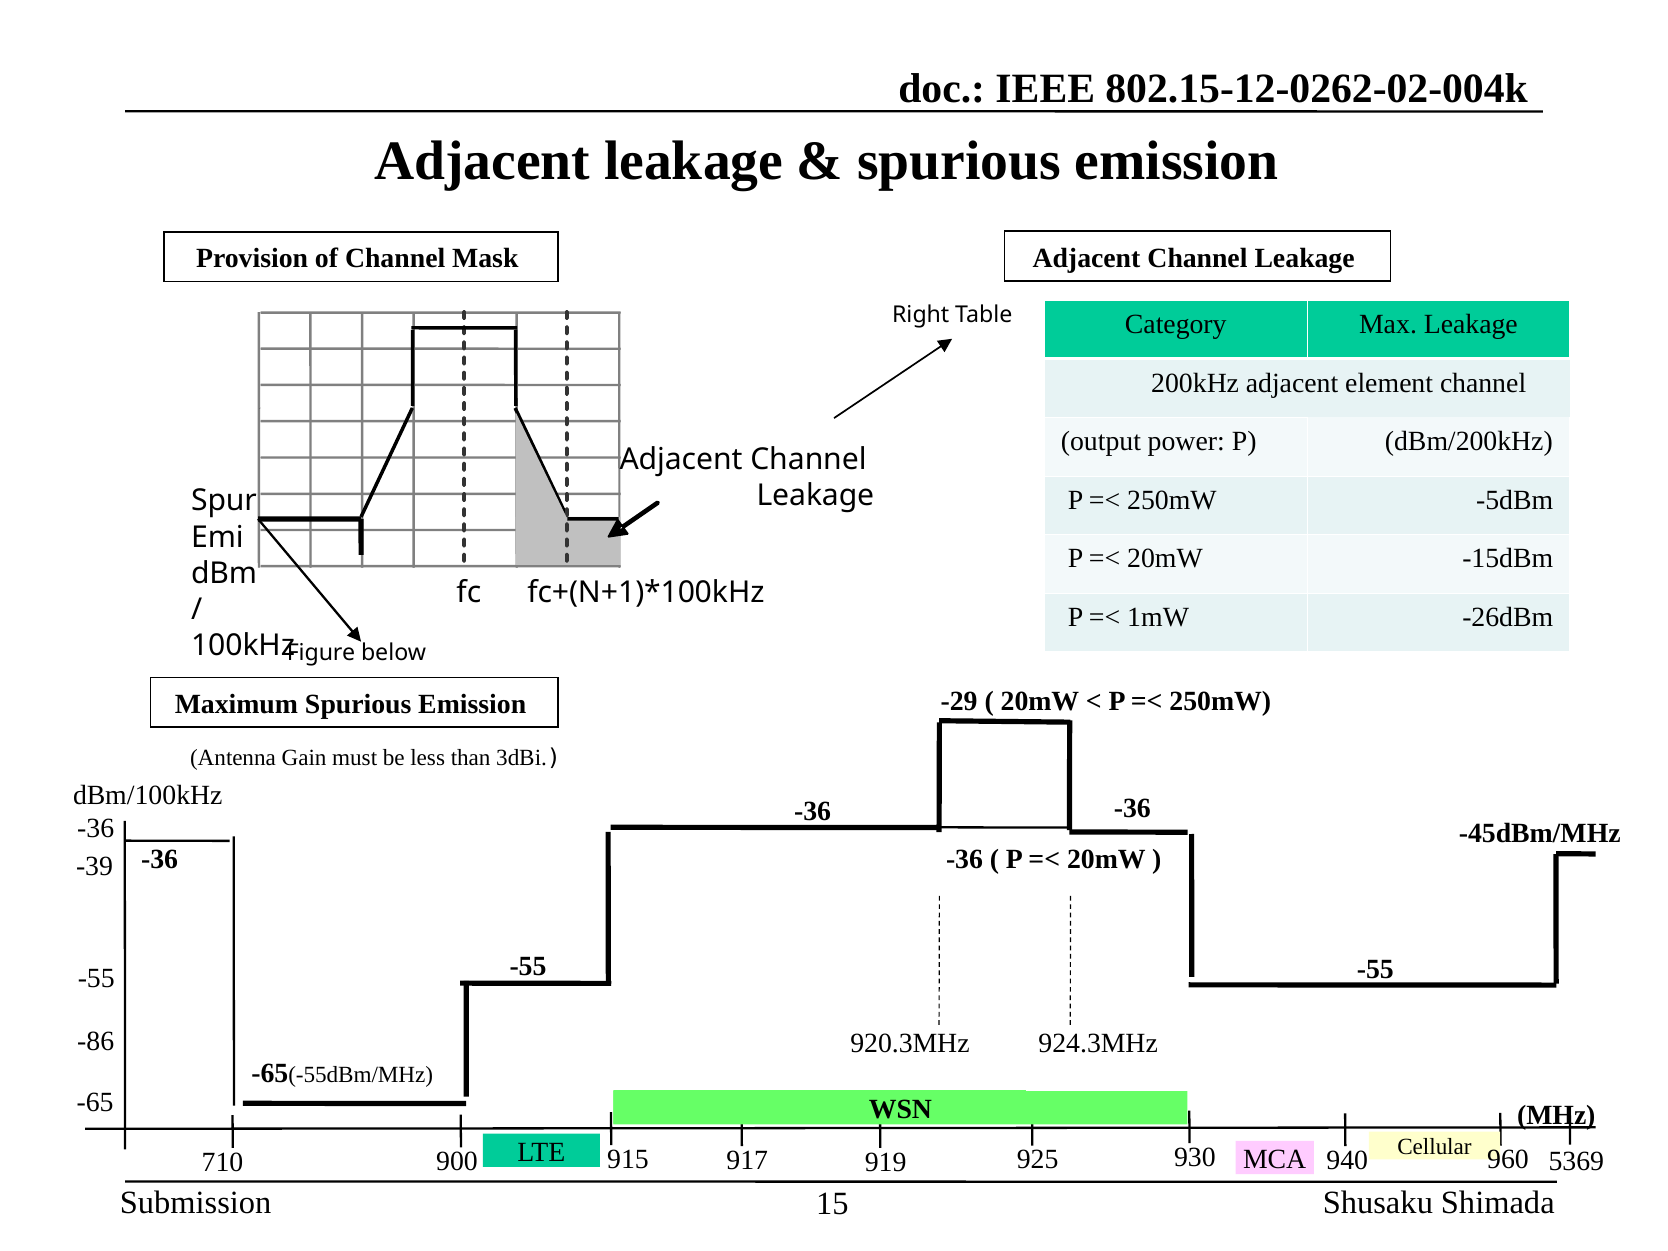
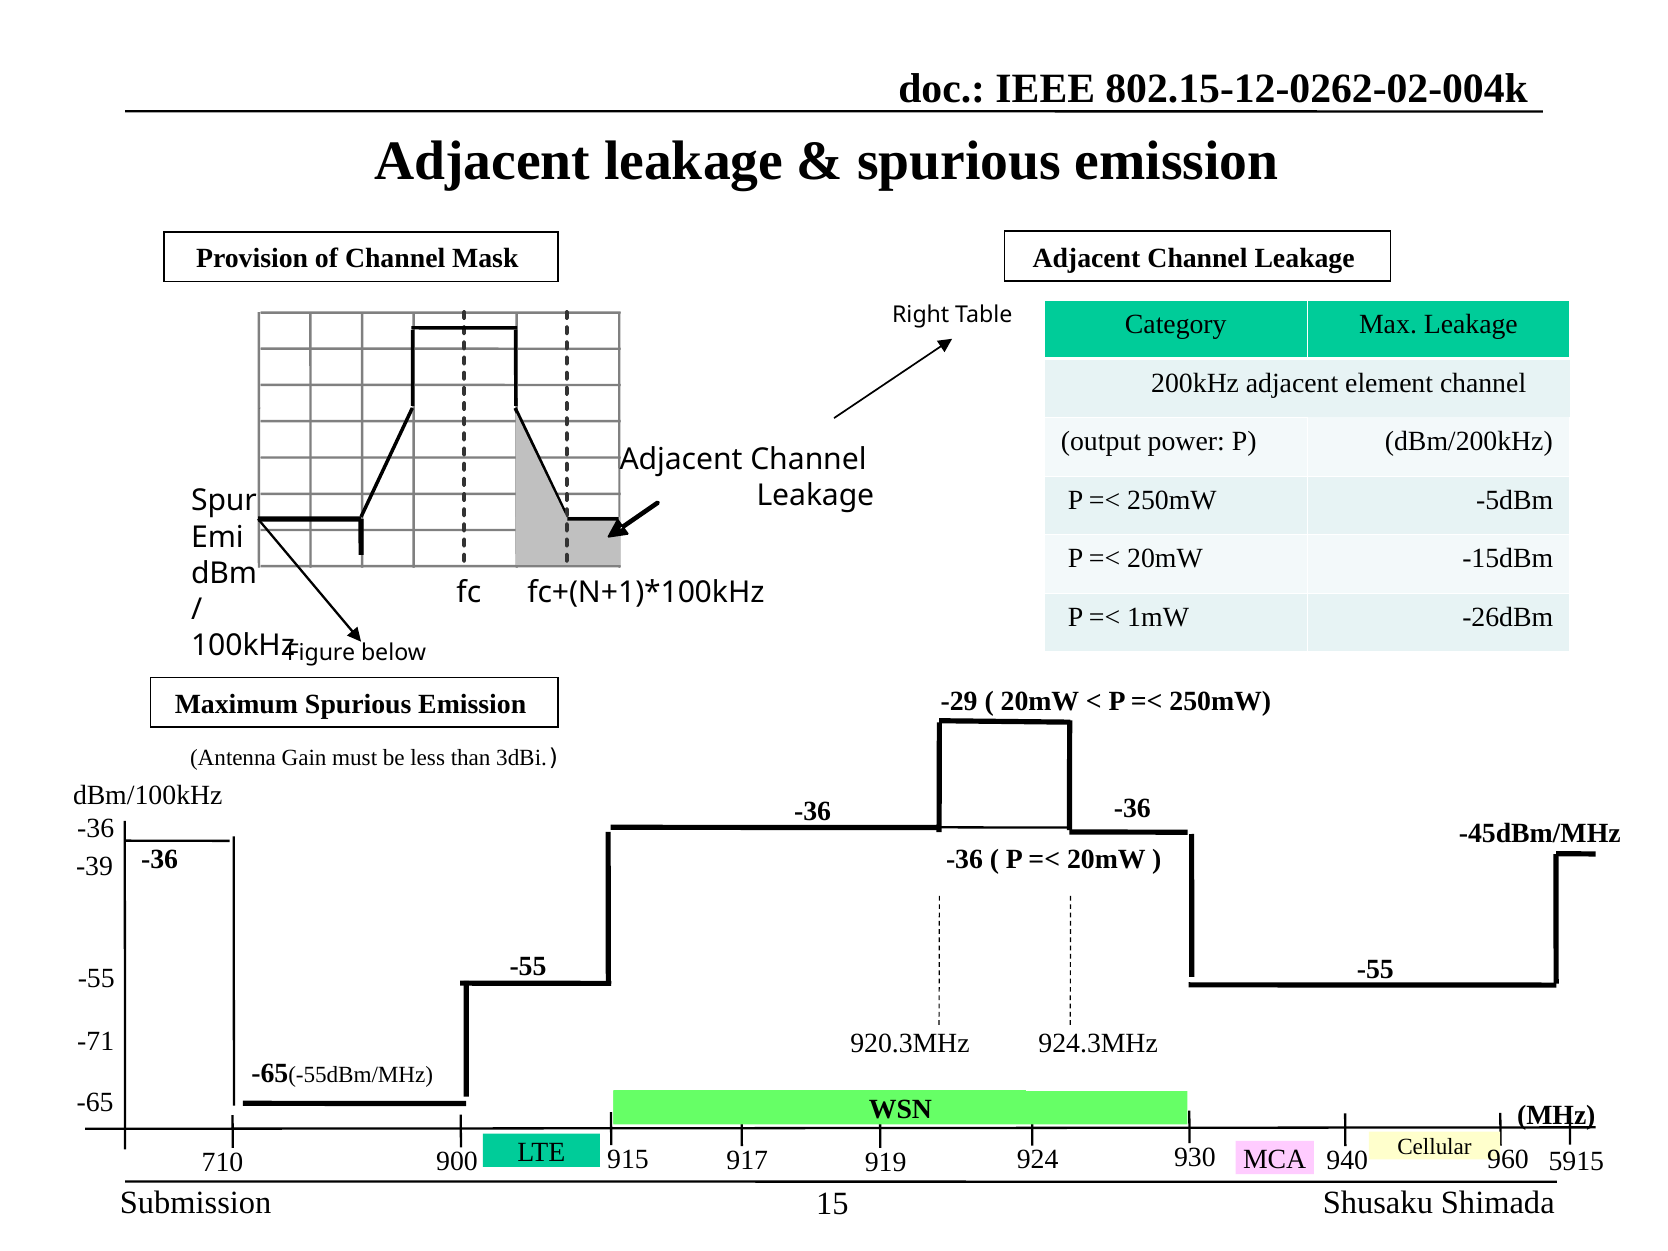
-86: -86 -> -71
5369: 5369 -> 5915
925: 925 -> 924
